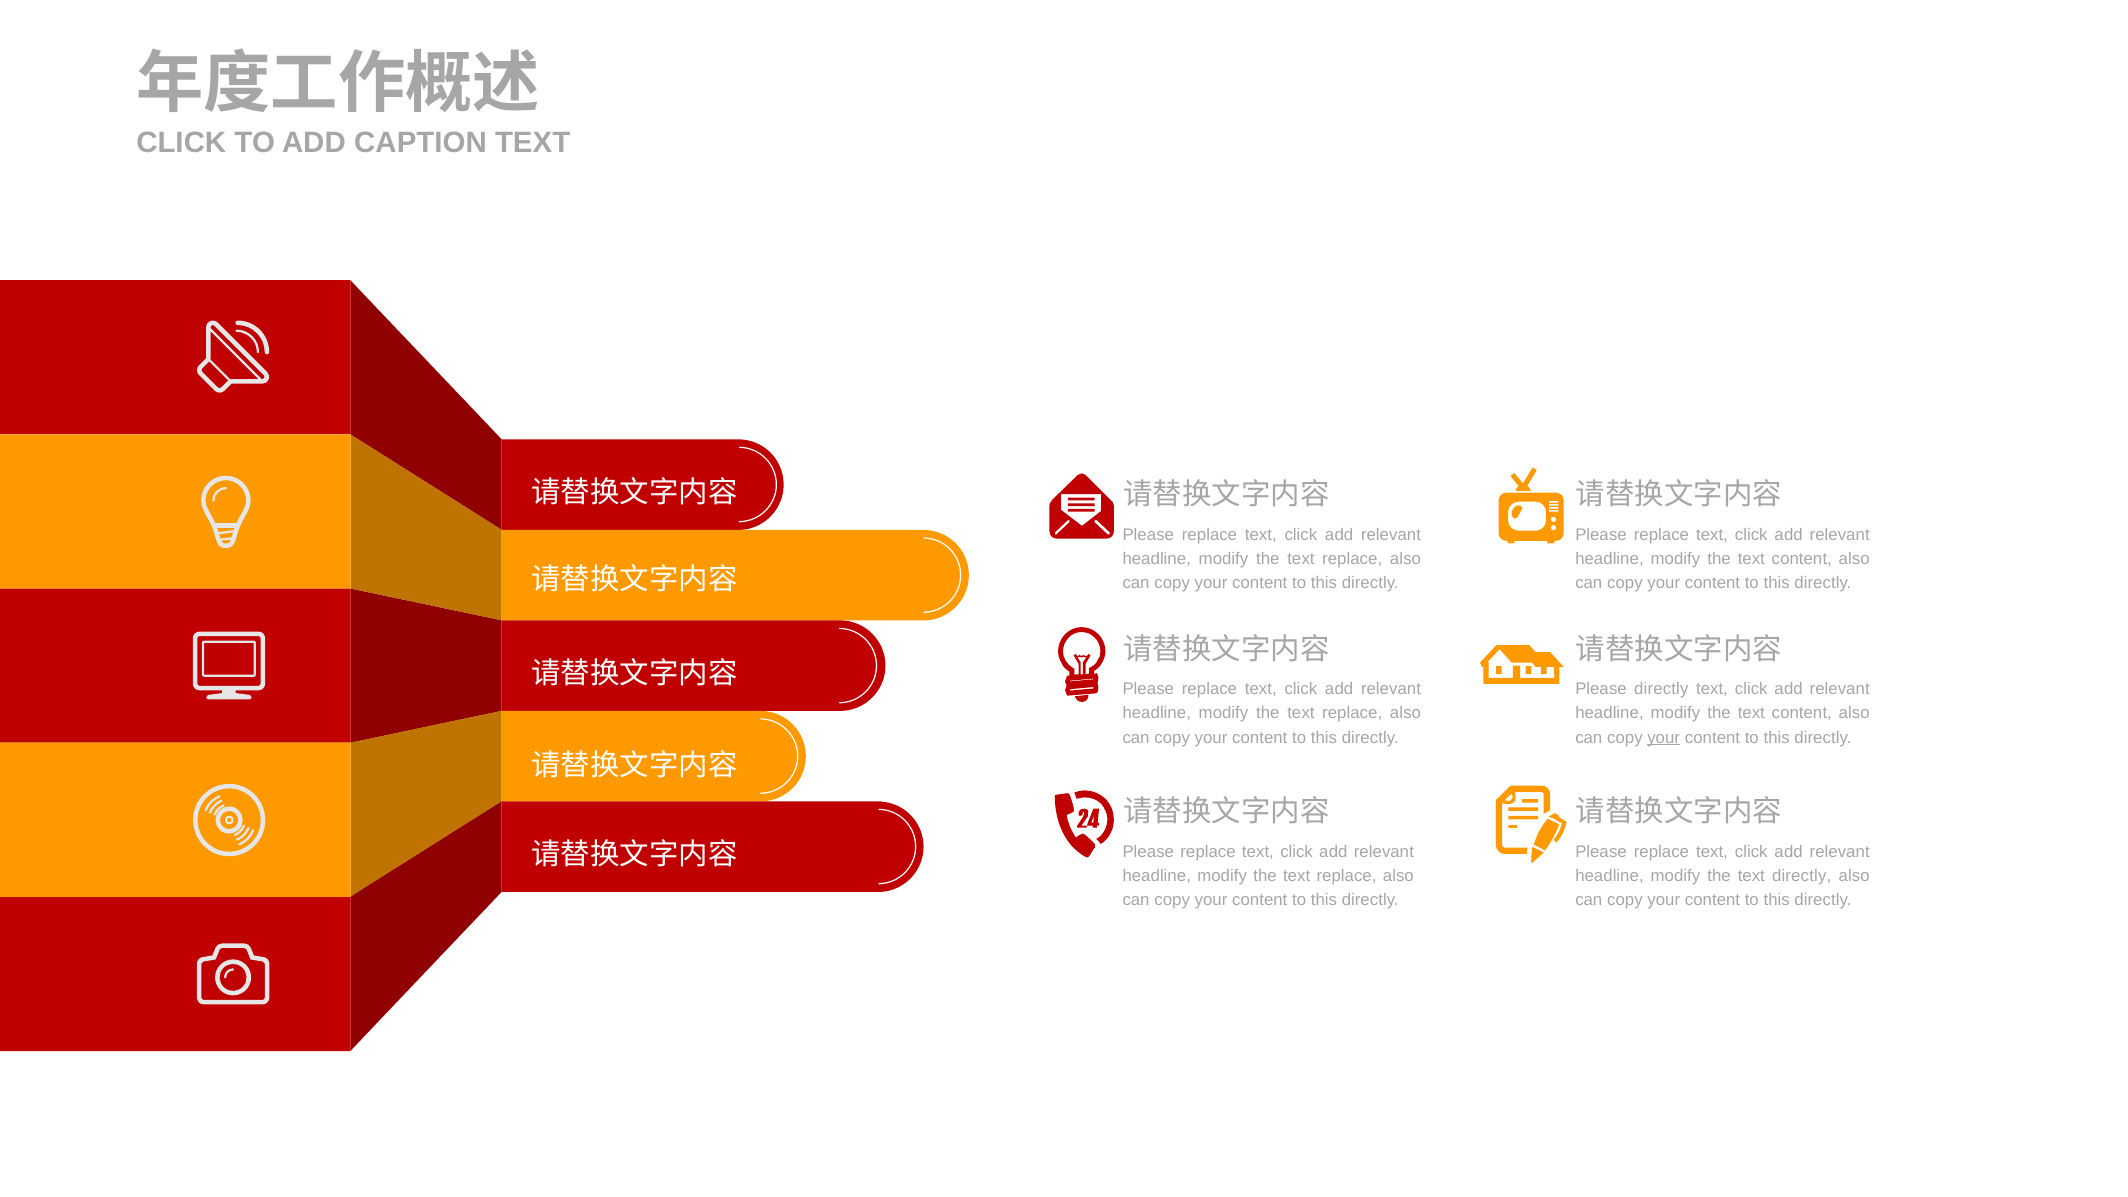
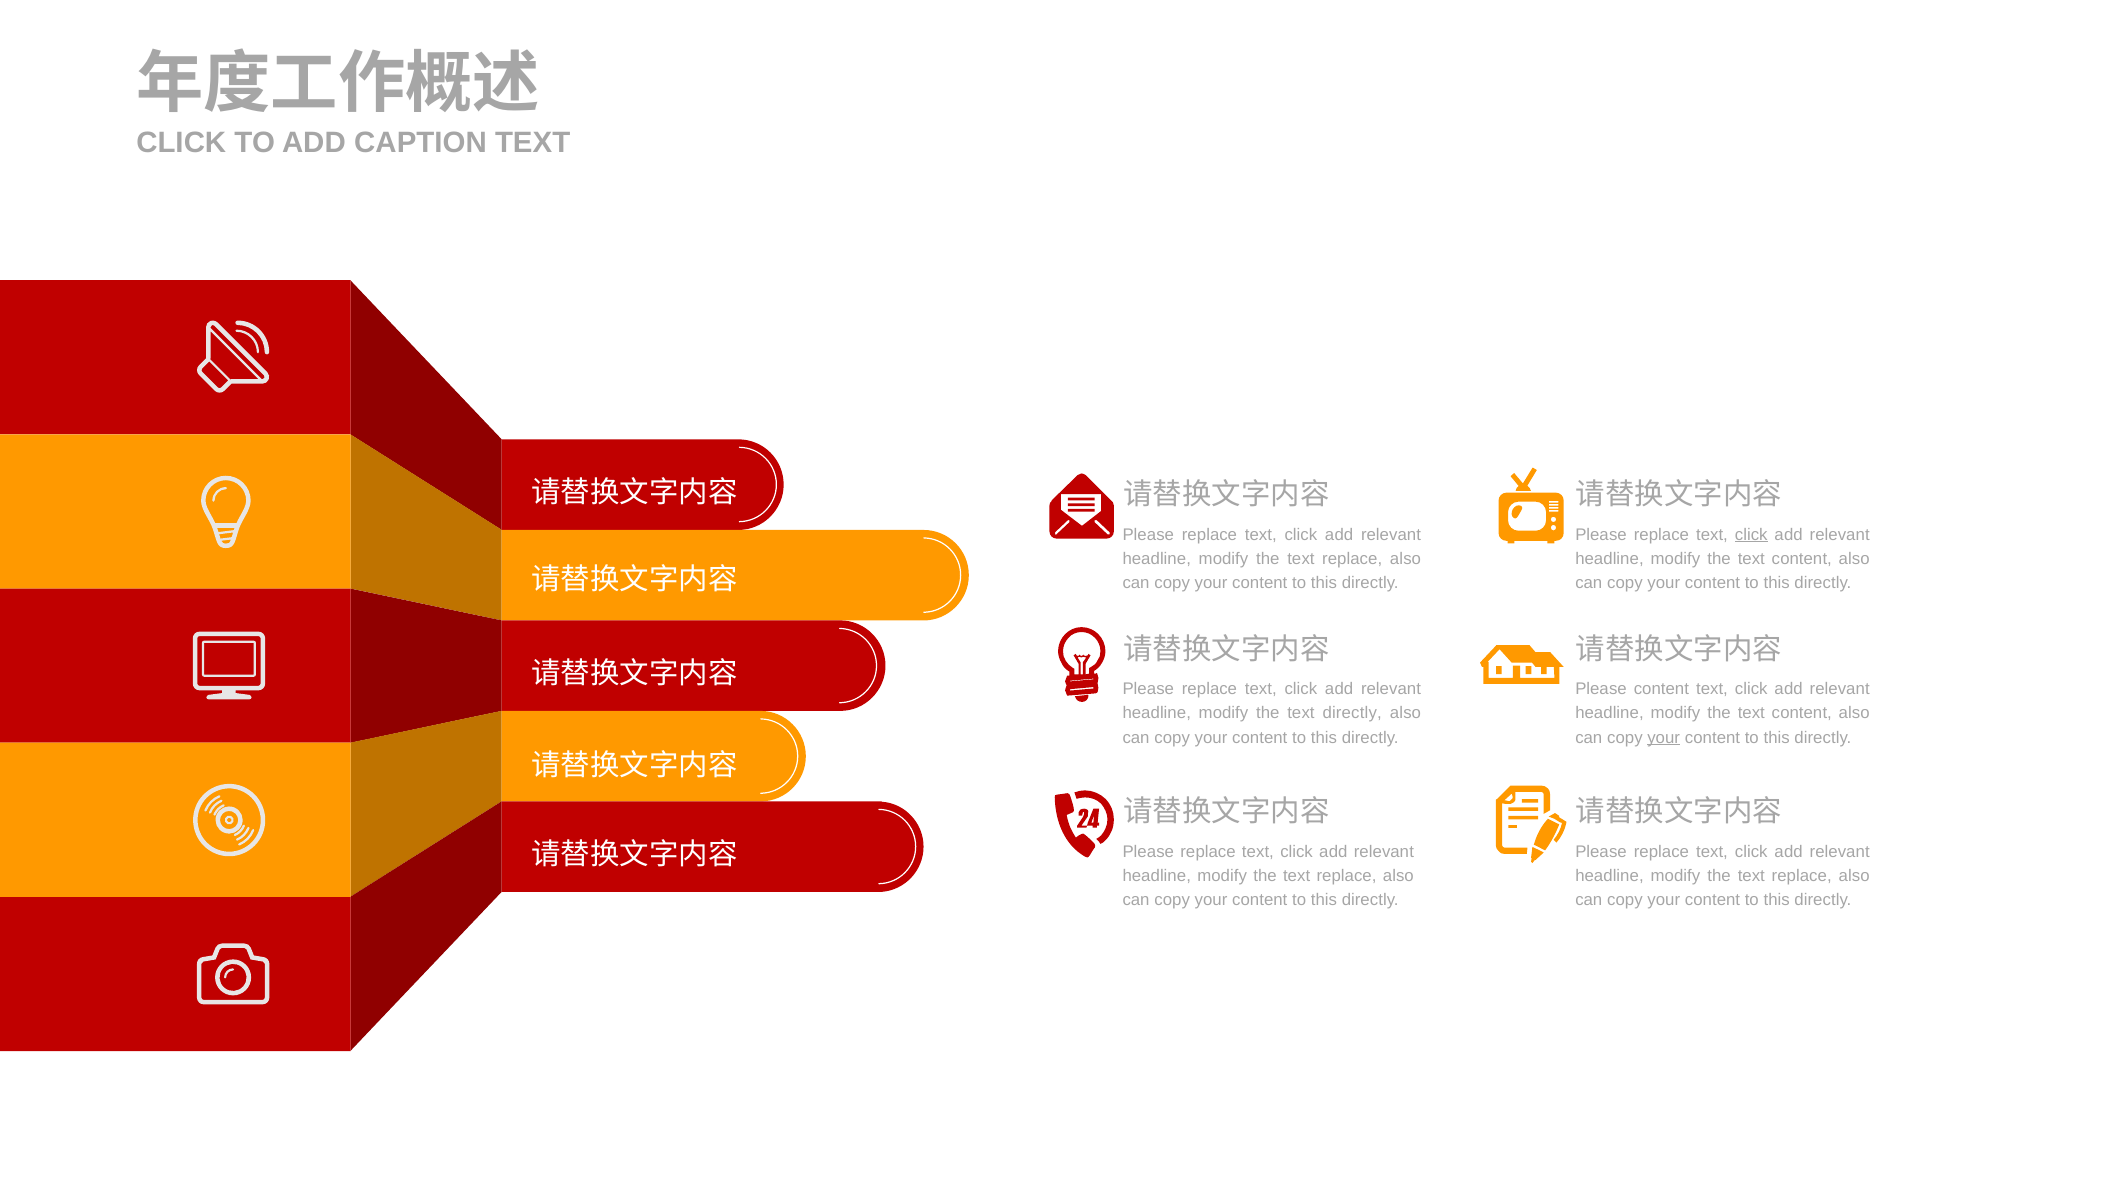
click at (1751, 535) underline: none -> present
Please directly: directly -> content
replace at (1352, 713): replace -> directly
directly at (1802, 876): directly -> replace
